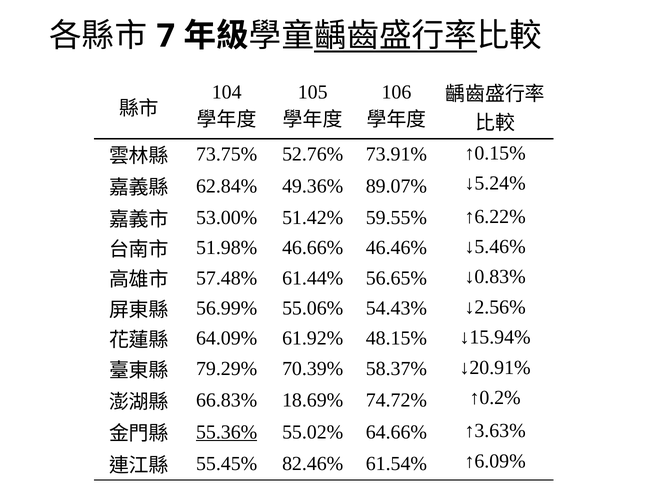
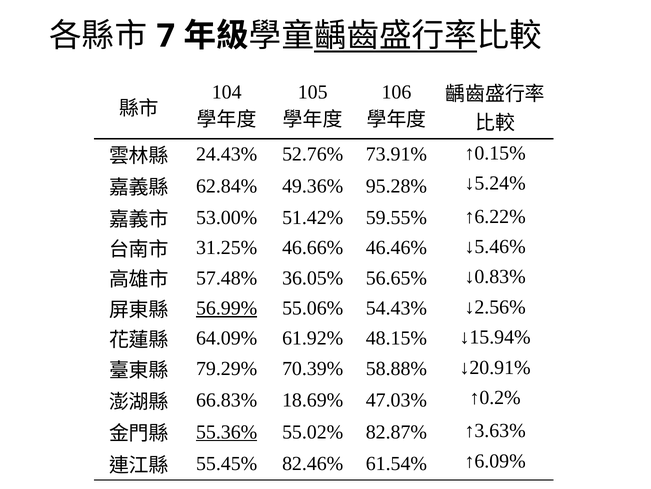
73.75%: 73.75% -> 24.43%
89.07%: 89.07% -> 95.28%
51.98%: 51.98% -> 31.25%
61.44%: 61.44% -> 36.05%
56.99% underline: none -> present
58.37%: 58.37% -> 58.88%
74.72%: 74.72% -> 47.03%
64.66%: 64.66% -> 82.87%
